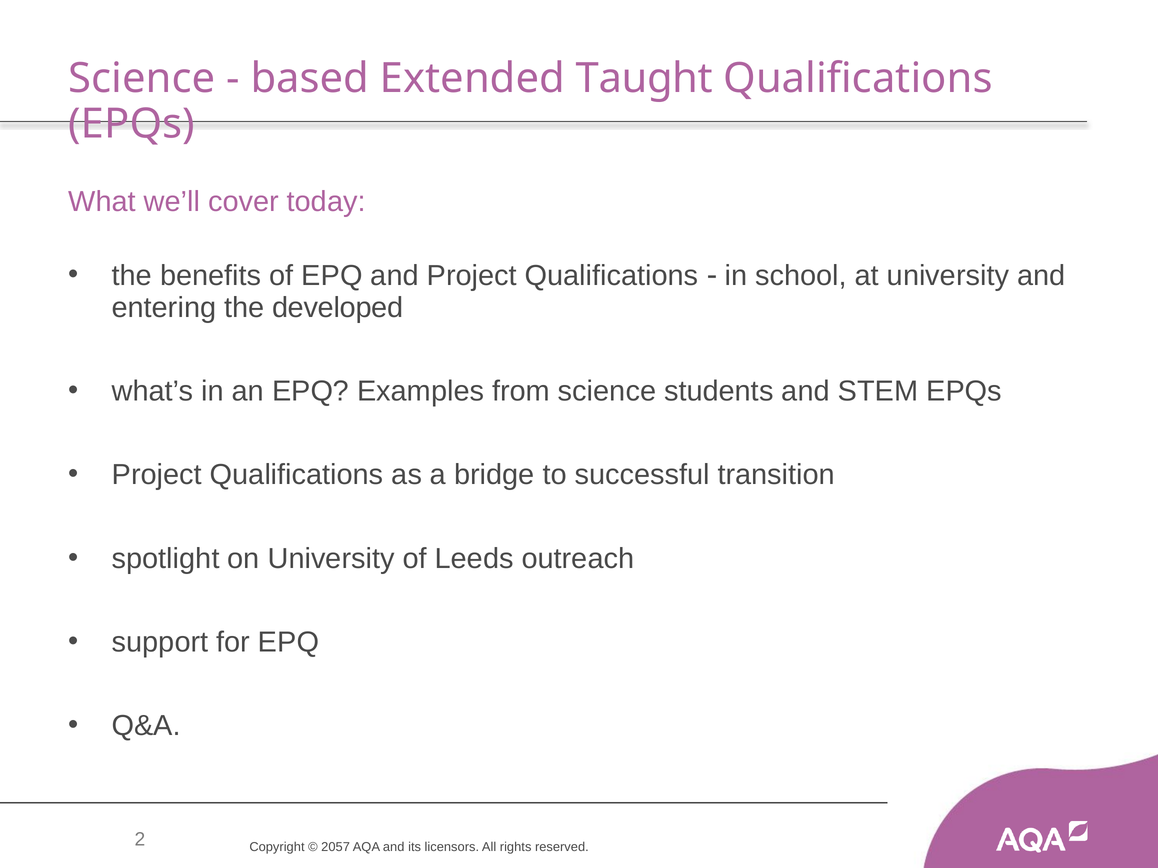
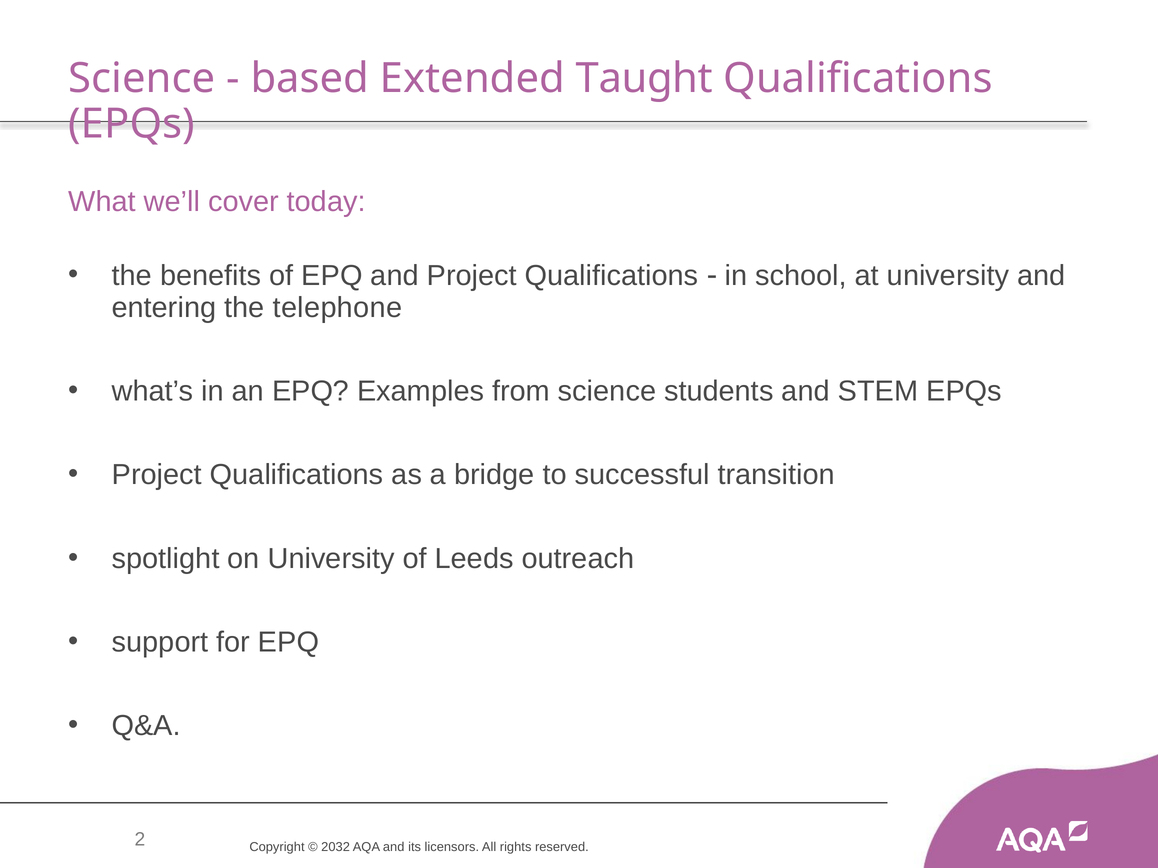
developed: developed -> telephone
2057: 2057 -> 2032
